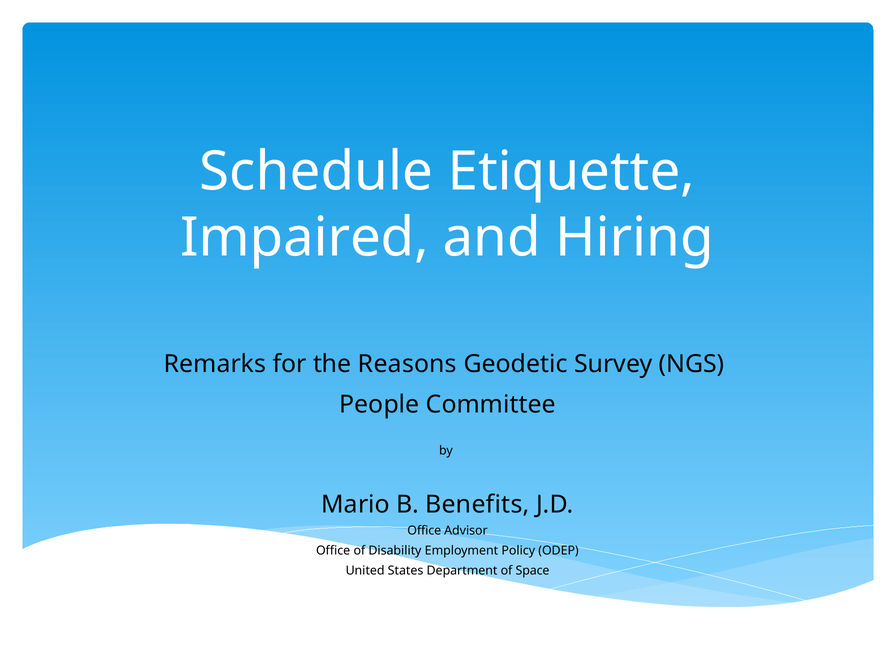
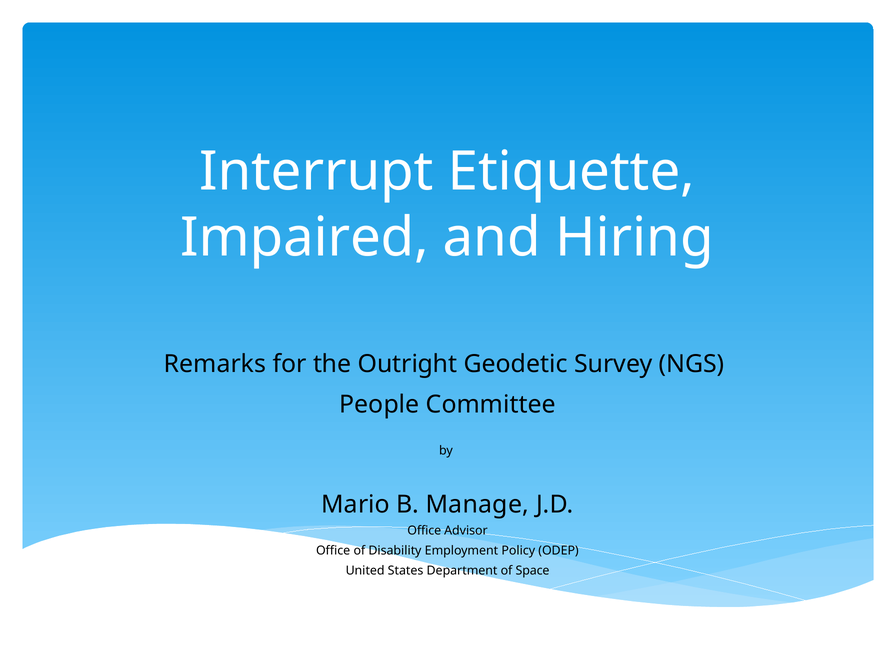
Schedule: Schedule -> Interrupt
Reasons: Reasons -> Outright
Benefits: Benefits -> Manage
